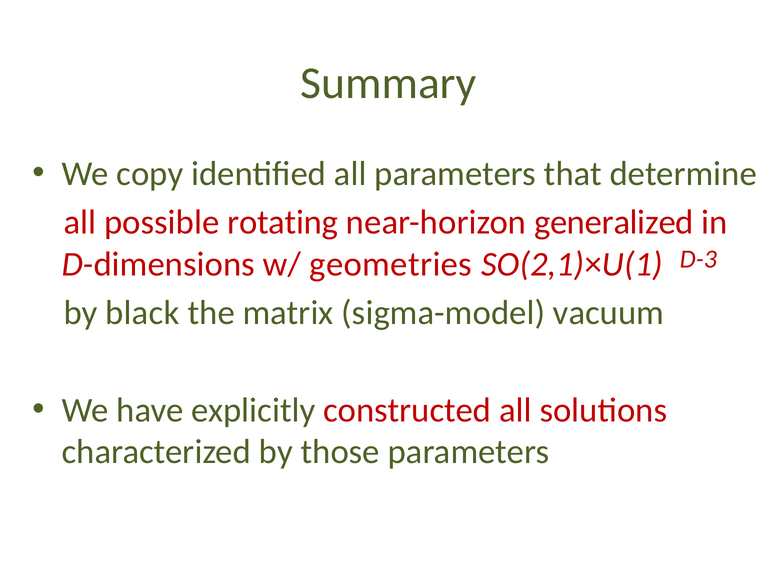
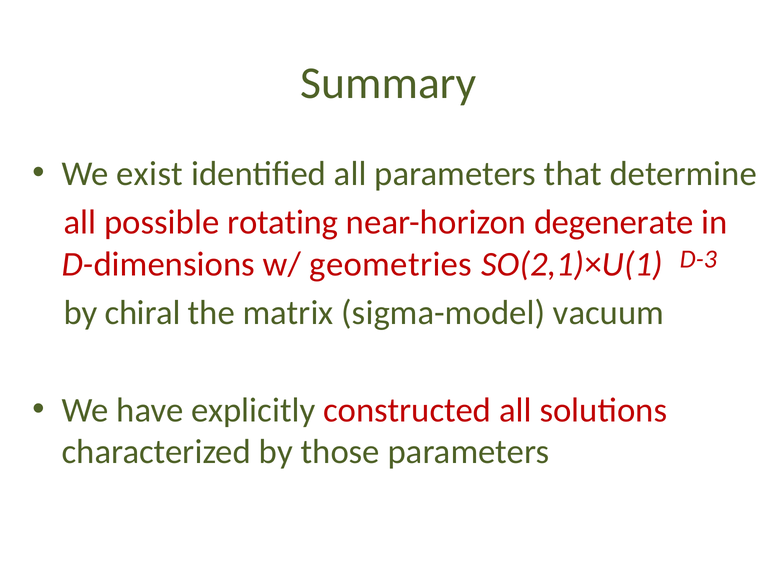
copy: copy -> exist
generalized: generalized -> degenerate
black: black -> chiral
